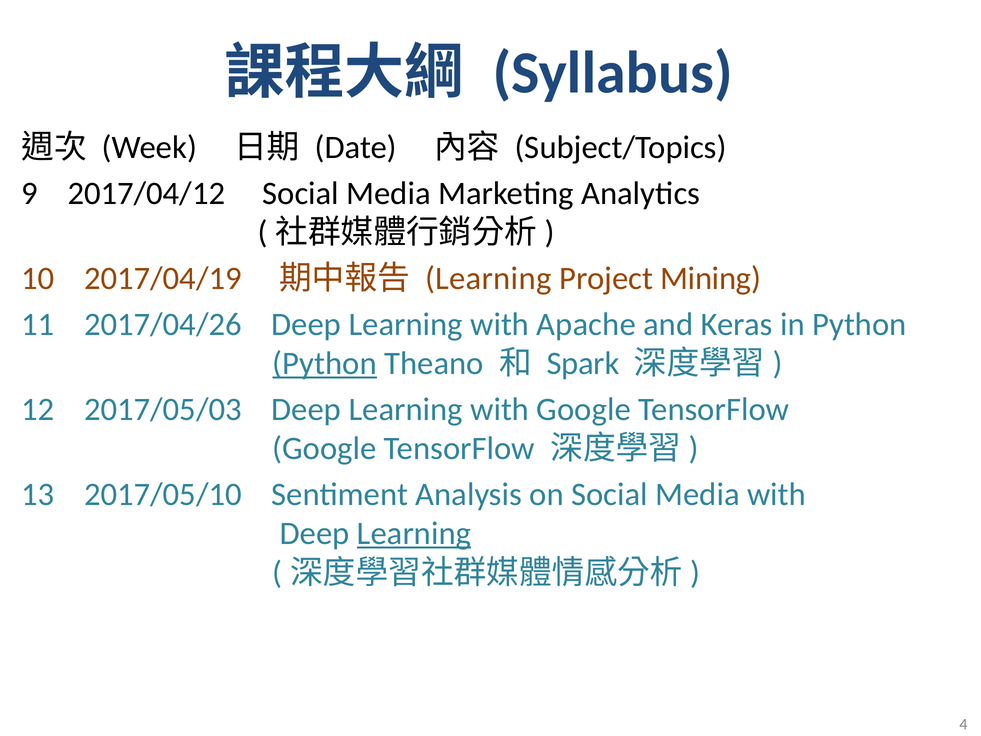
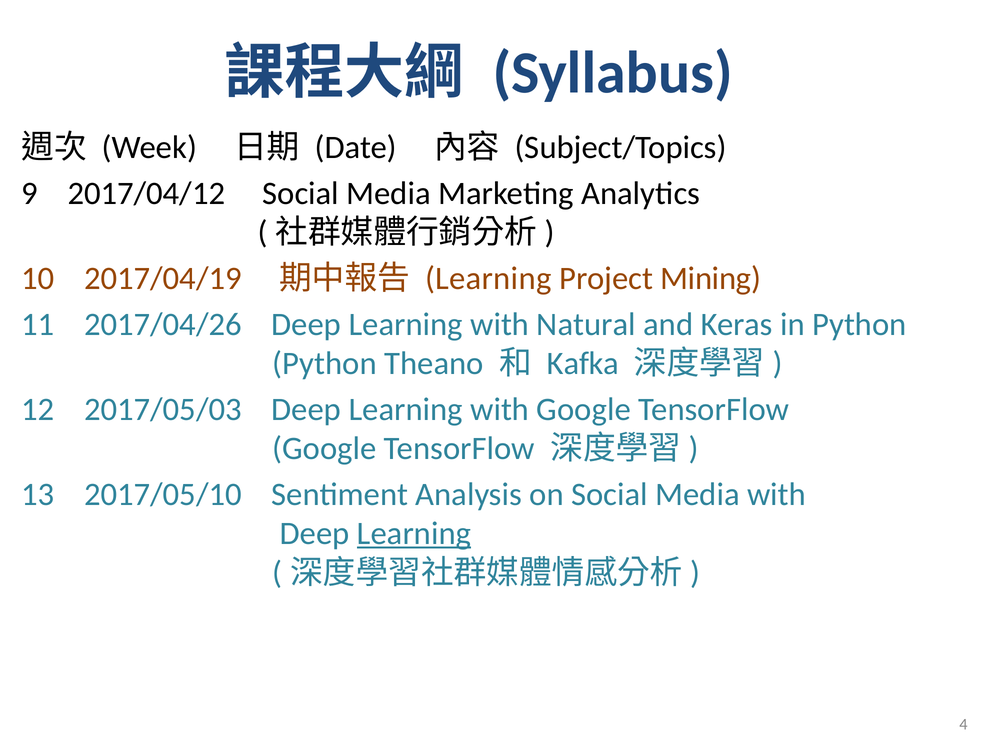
Apache: Apache -> Natural
Python at (325, 363) underline: present -> none
Spark: Spark -> Kafka
